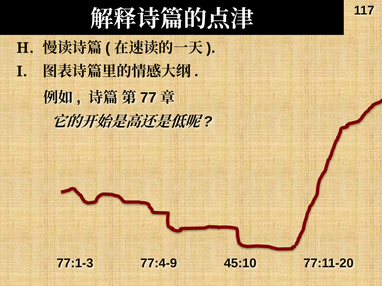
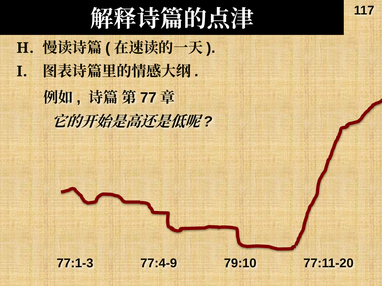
45:10: 45:10 -> 79:10
